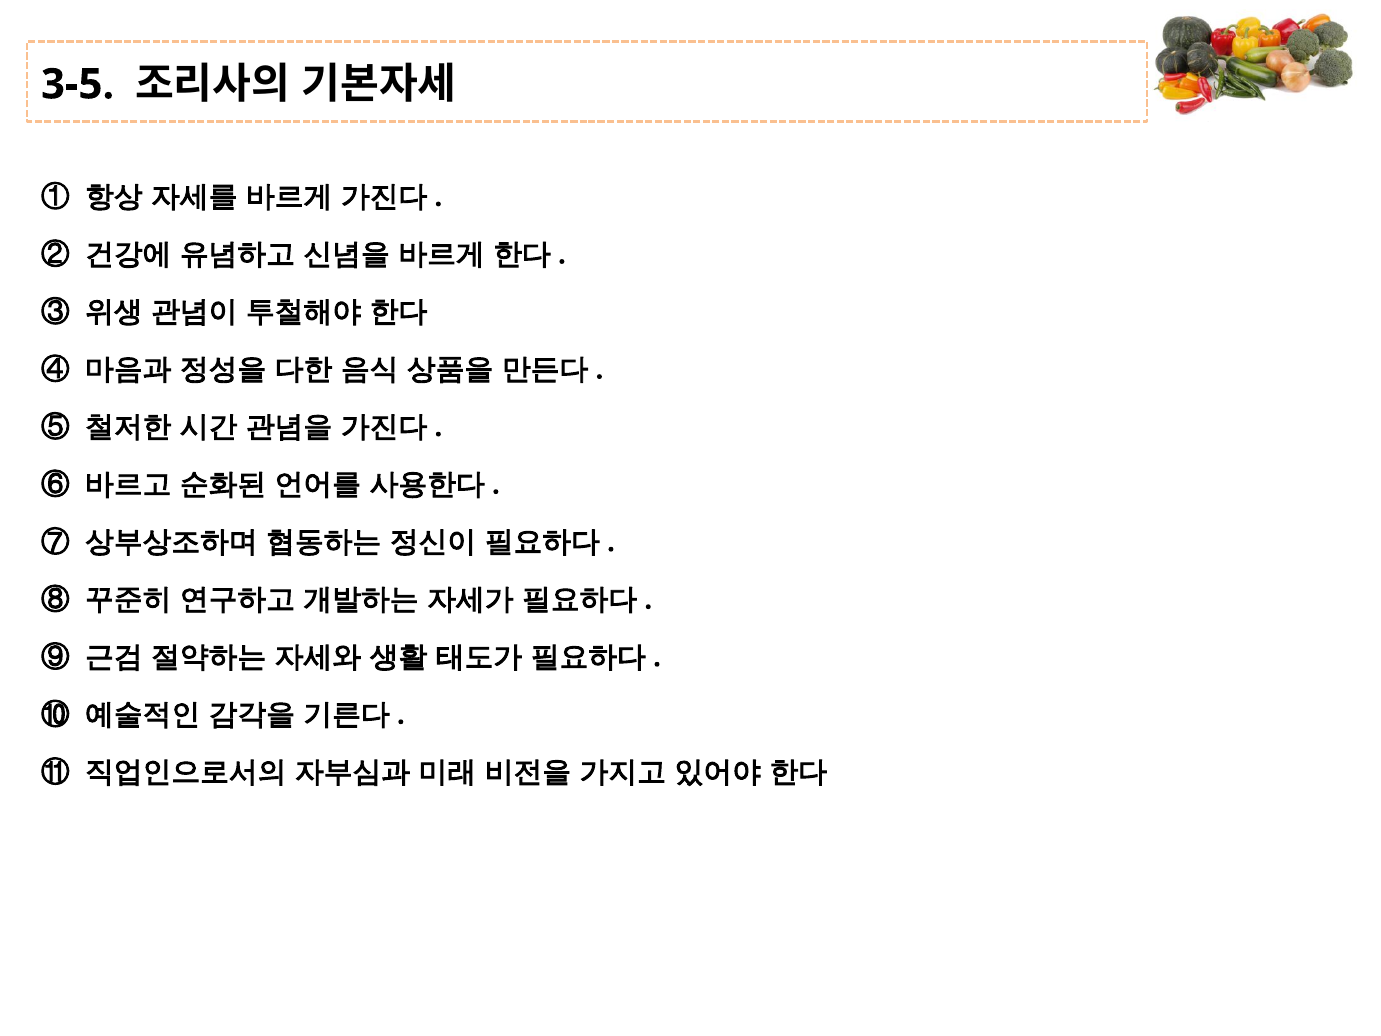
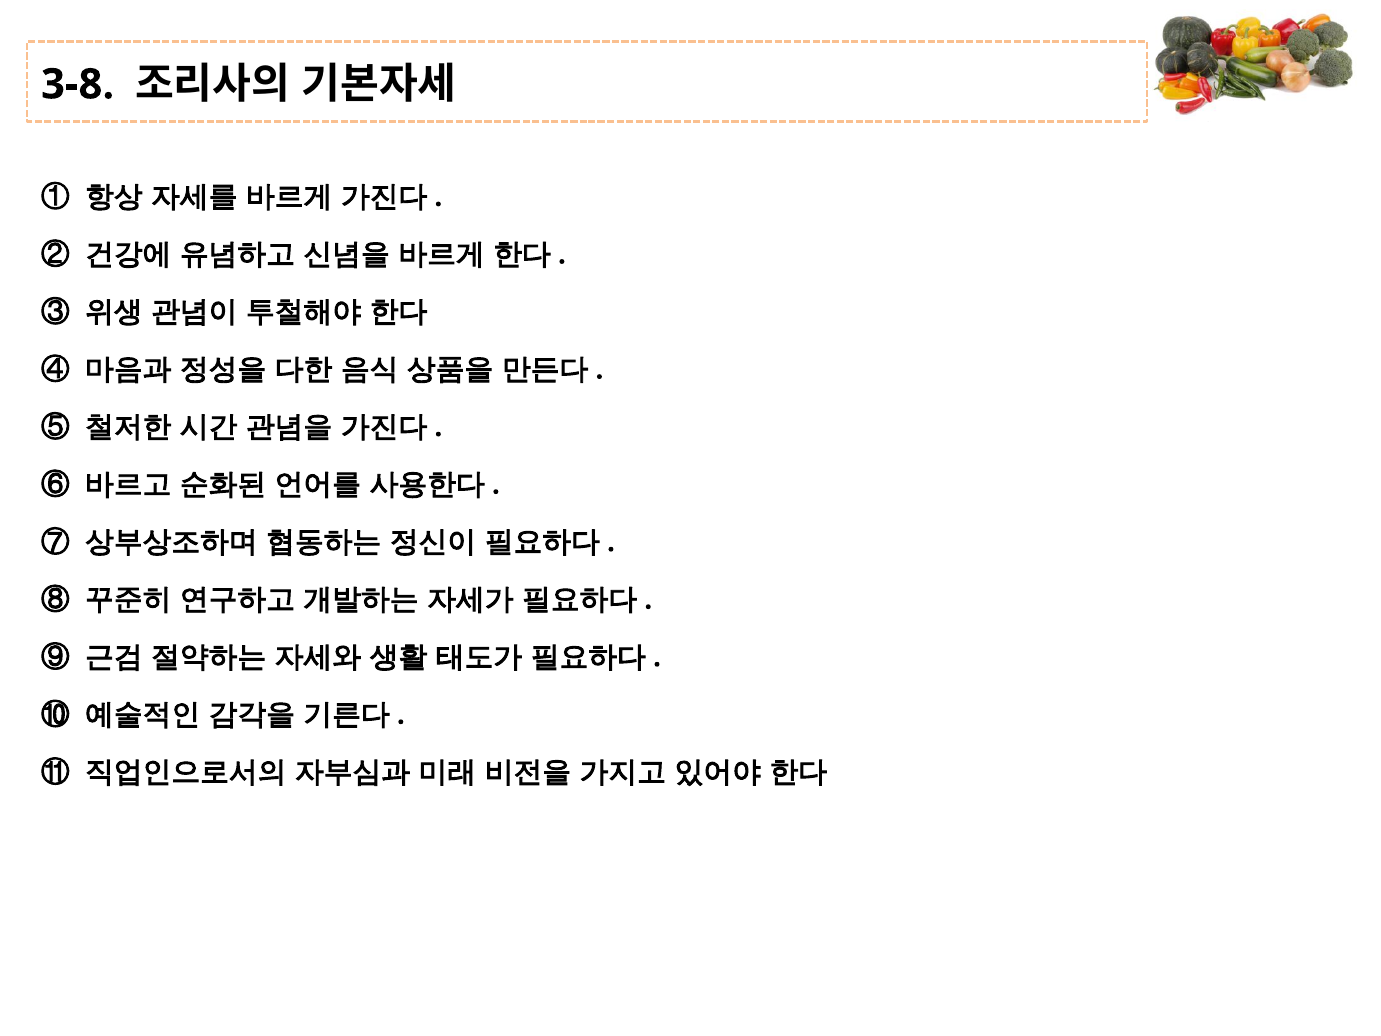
3-5: 3-5 -> 3-8
